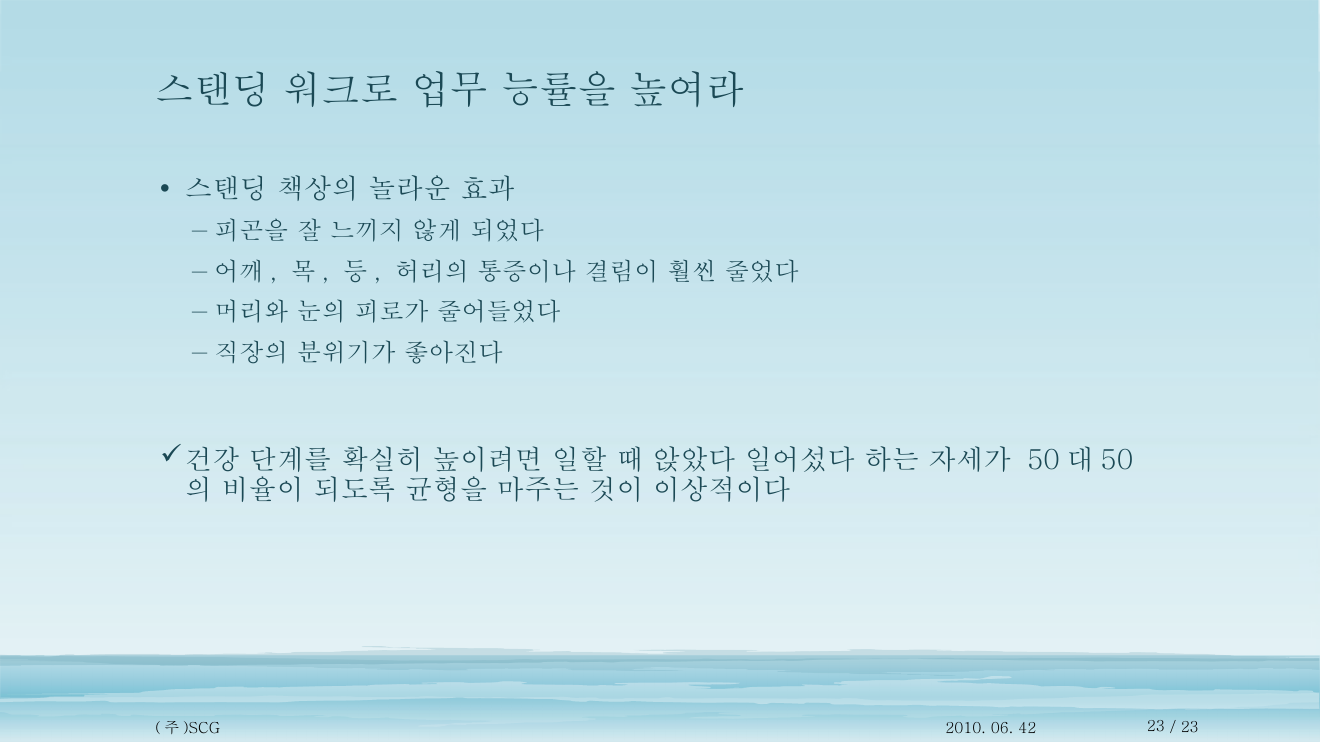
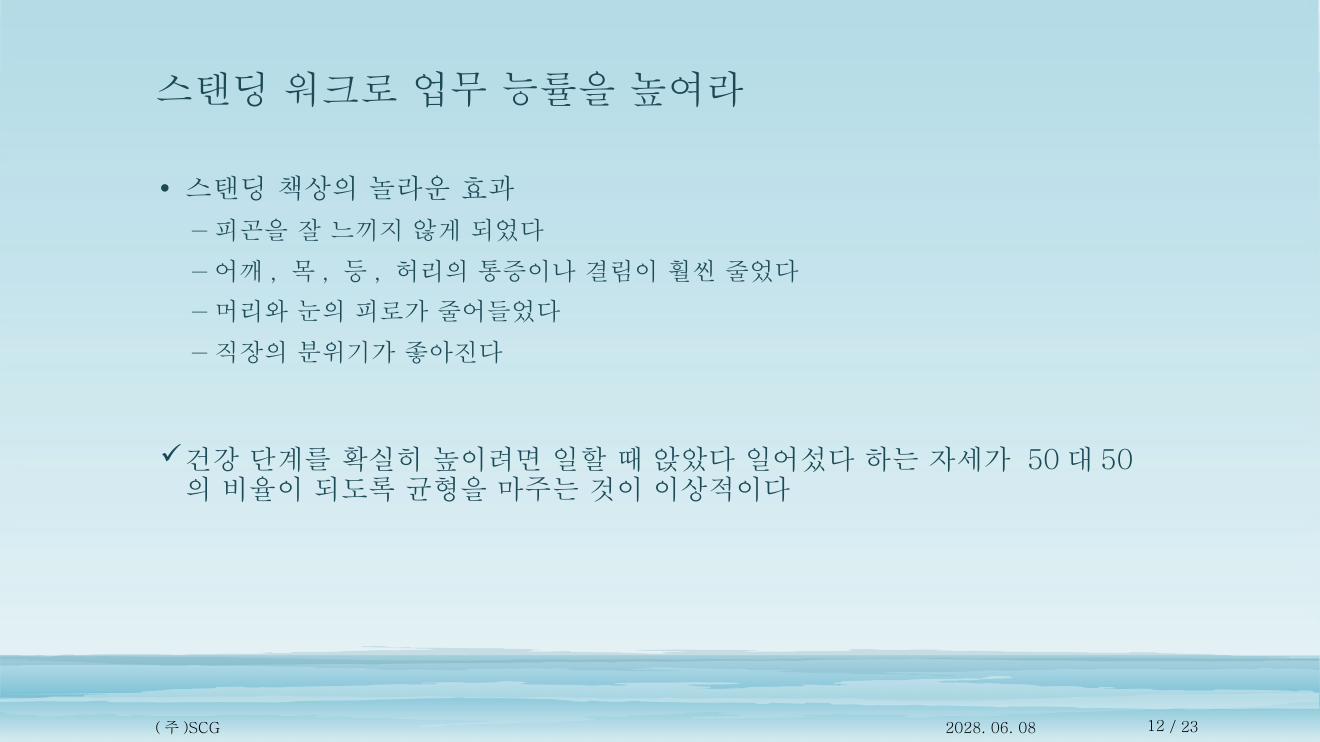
2010: 2010 -> 2028
42: 42 -> 08
23 at (1156, 727): 23 -> 12
